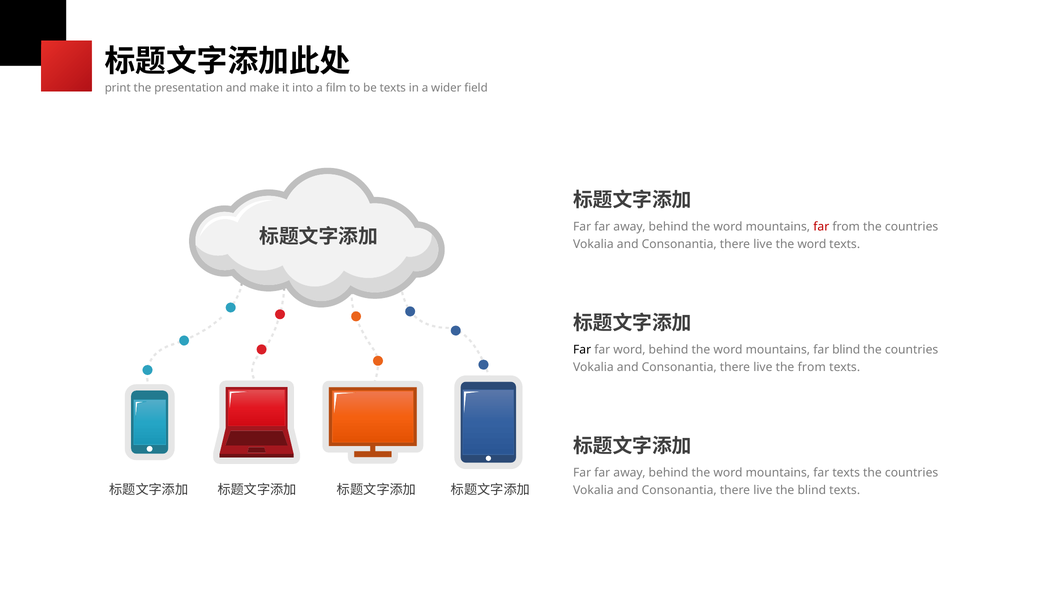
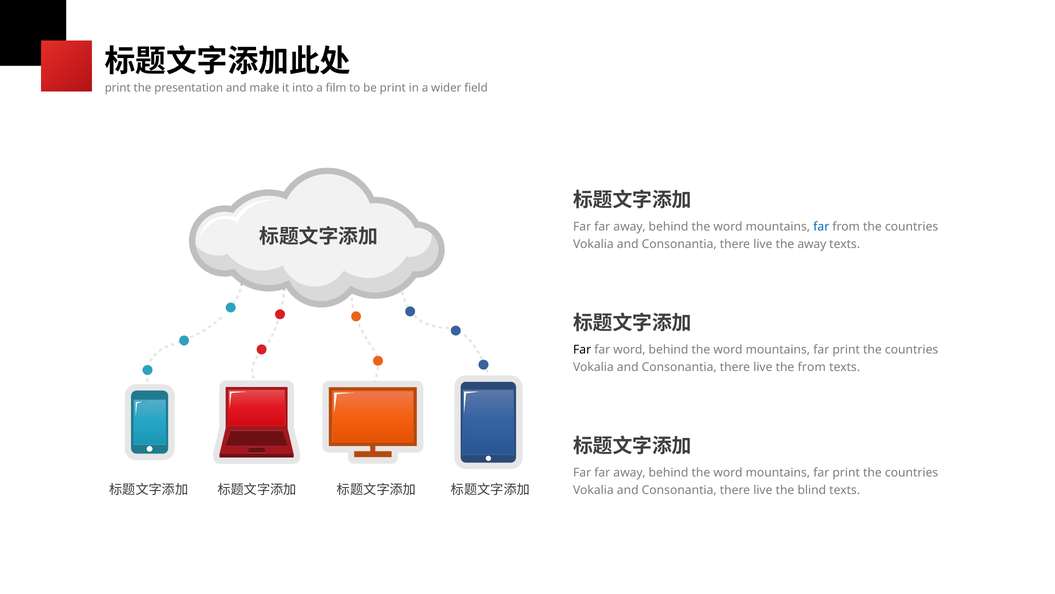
be texts: texts -> print
far at (821, 226) colour: red -> blue
live the word: word -> away
blind at (846, 349): blind -> print
texts at (846, 472): texts -> print
